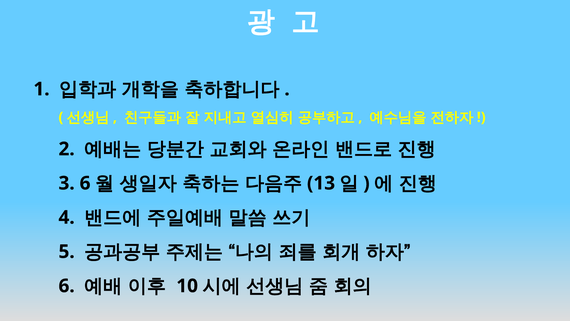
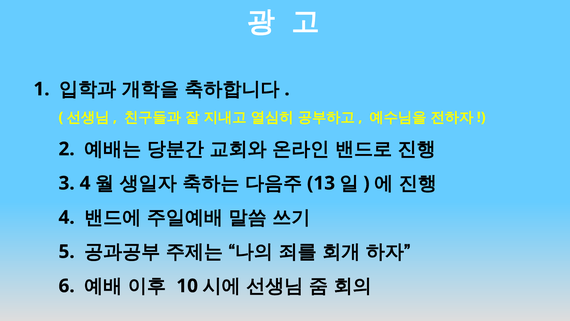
3 6: 6 -> 4
